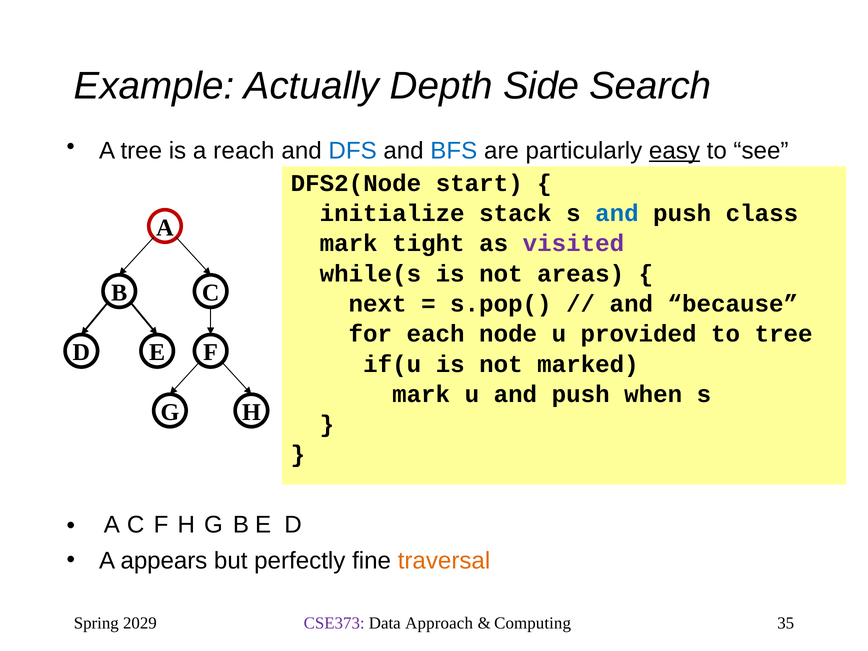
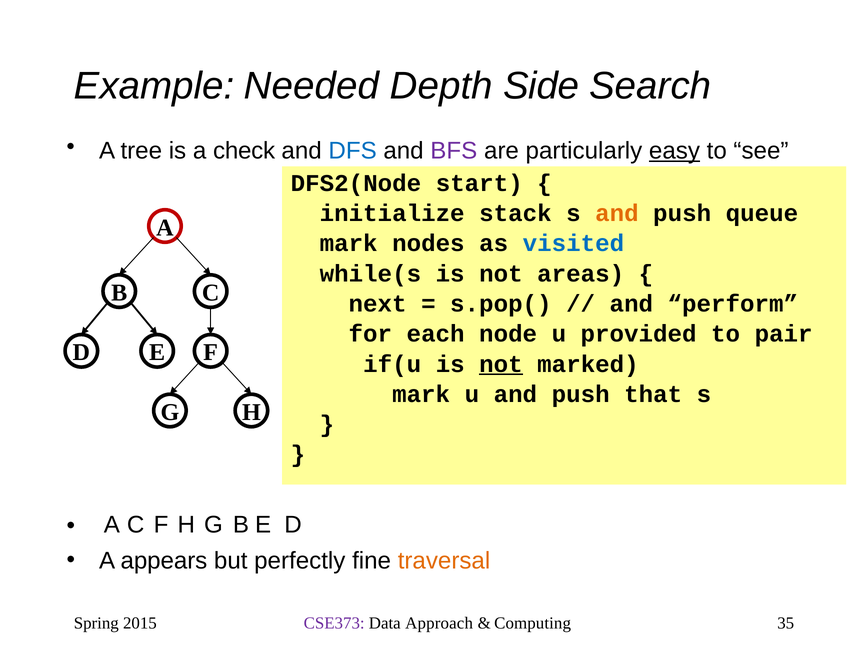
Actually: Actually -> Needed
reach: reach -> check
BFS colour: blue -> purple
and at (617, 213) colour: blue -> orange
class: class -> queue
tight: tight -> nodes
visited colour: purple -> blue
because: because -> perform
to tree: tree -> pair
not at (501, 364) underline: none -> present
when: when -> that
2029: 2029 -> 2015
